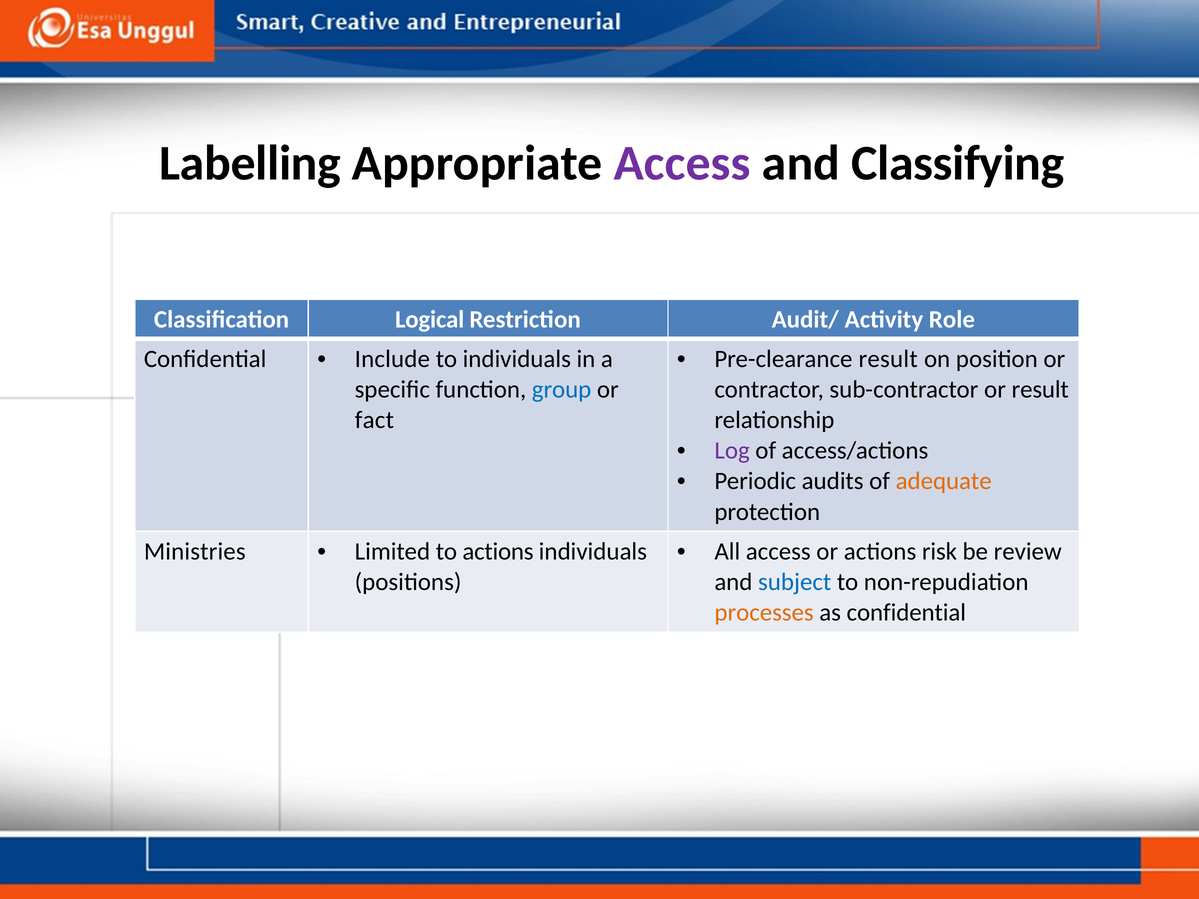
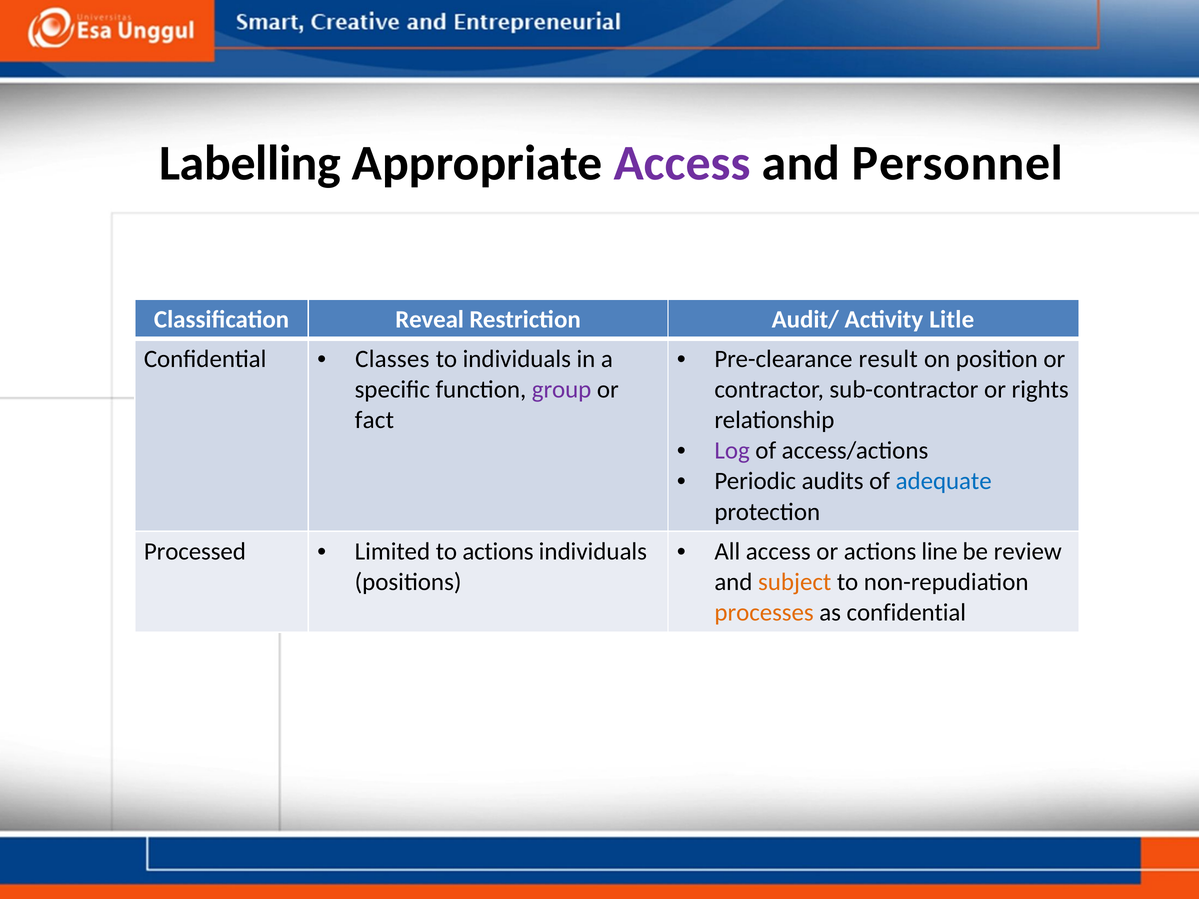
Classifying: Classifying -> Personnel
Logical: Logical -> Reveal
Role: Role -> Litle
Include: Include -> Classes
group colour: blue -> purple
or result: result -> rights
adequate colour: orange -> blue
risk: risk -> line
Ministries: Ministries -> Processed
subject colour: blue -> orange
